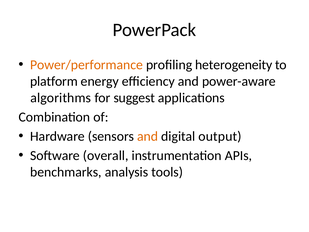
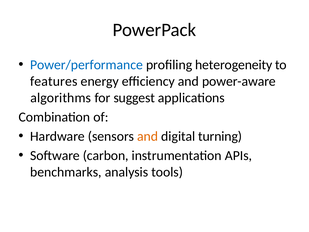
Power/performance colour: orange -> blue
platform: platform -> features
output: output -> turning
overall: overall -> carbon
